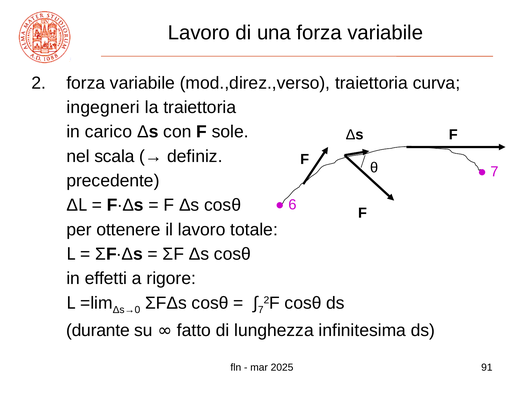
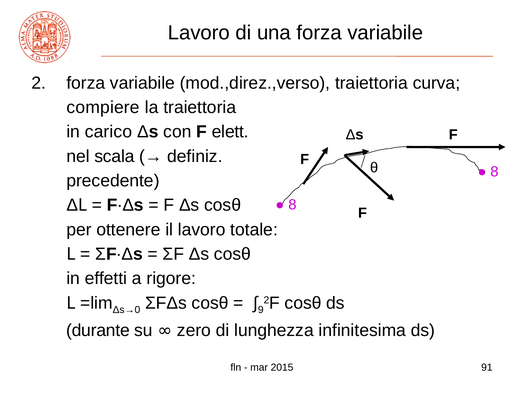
ingegneri: ingegneri -> compiere
sole: sole -> elett
7 at (495, 172): 7 -> 8
6 at (292, 205): 6 -> 8
7 at (261, 310): 7 -> 9
fatto: fatto -> zero
2025: 2025 -> 2015
